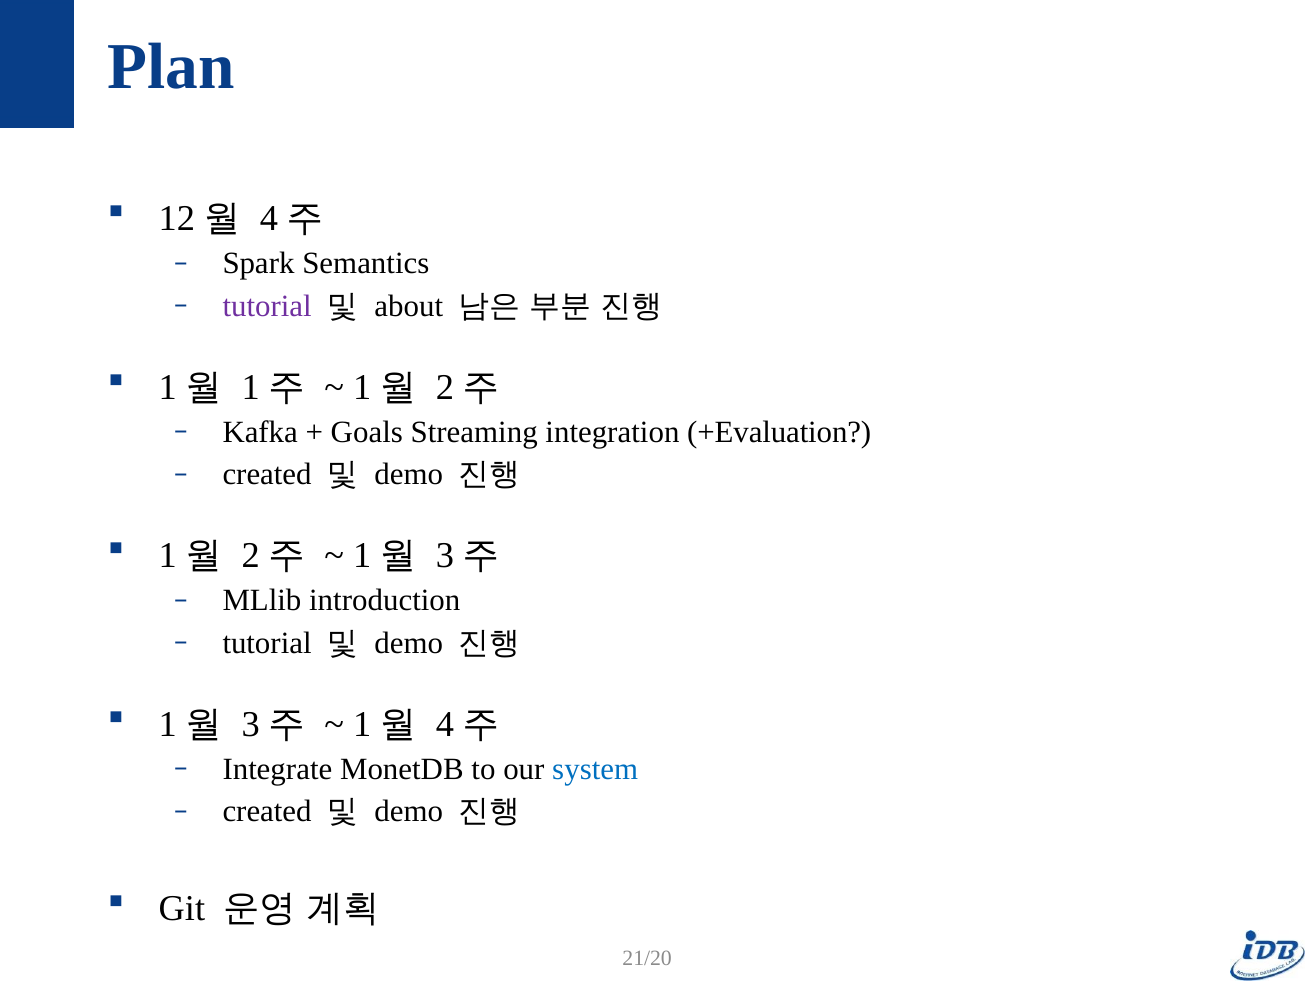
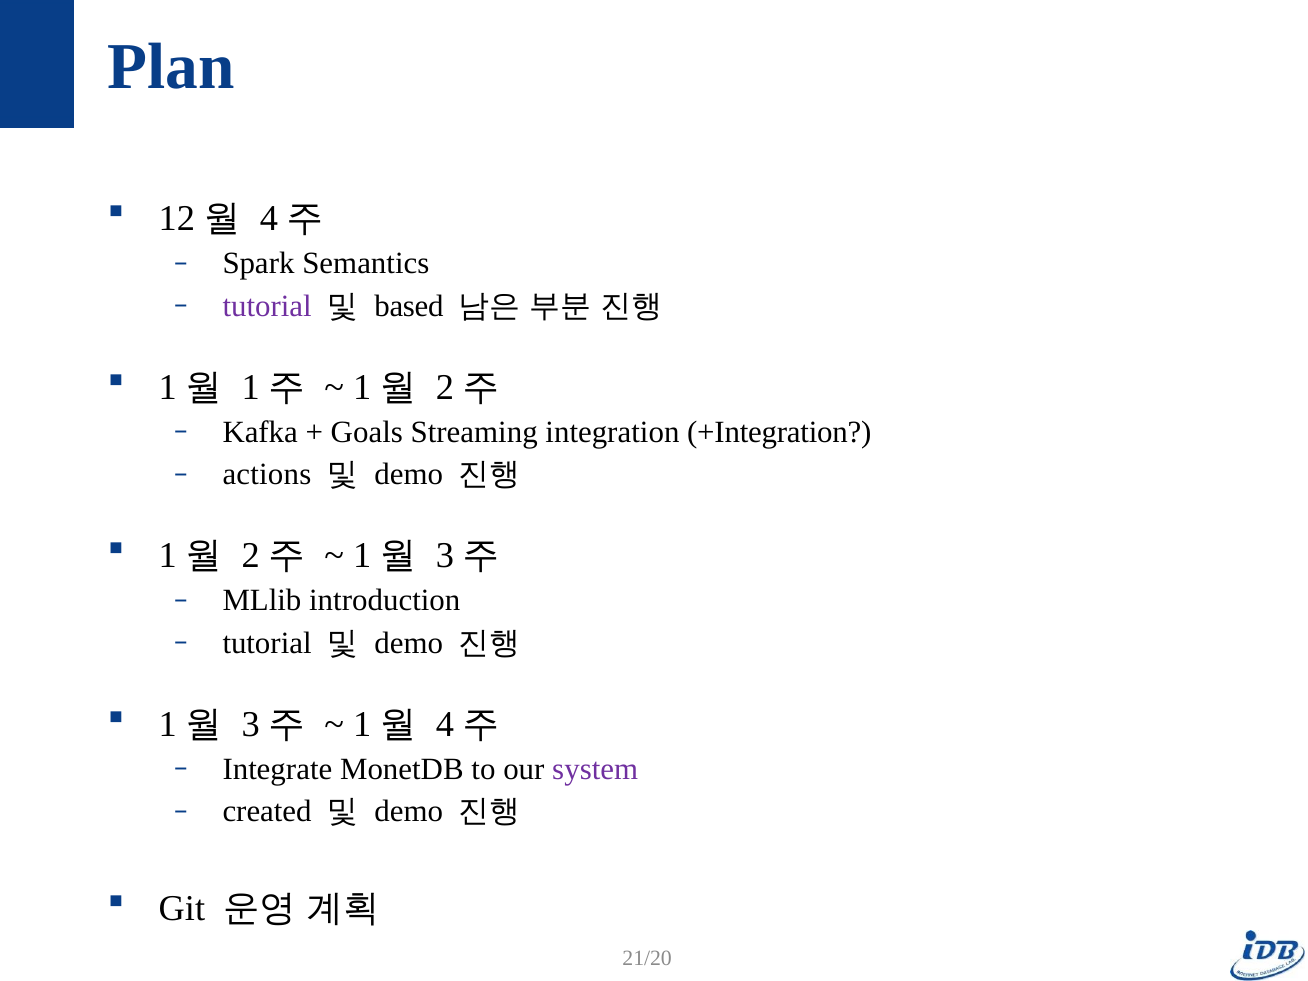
about: about -> based
+Evaluation: +Evaluation -> +Integration
created at (267, 475): created -> actions
system colour: blue -> purple
